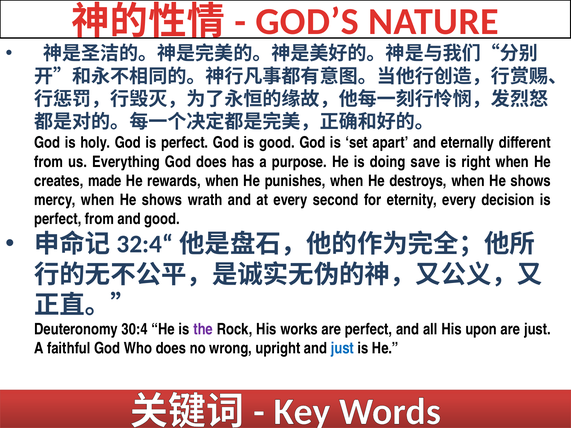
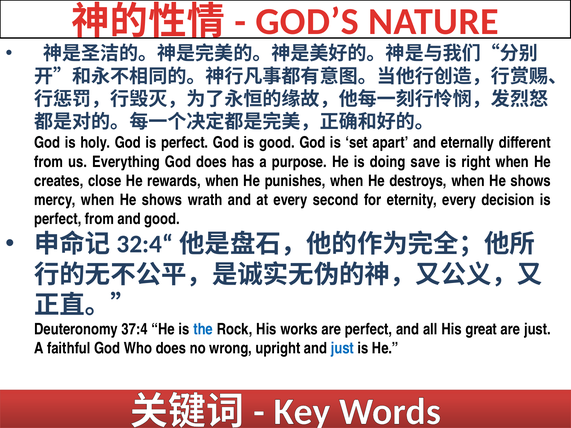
made: made -> close
30:4: 30:4 -> 37:4
the colour: purple -> blue
upon: upon -> great
